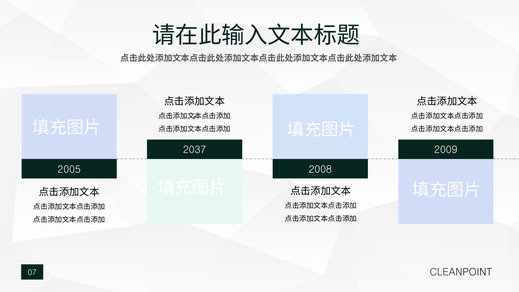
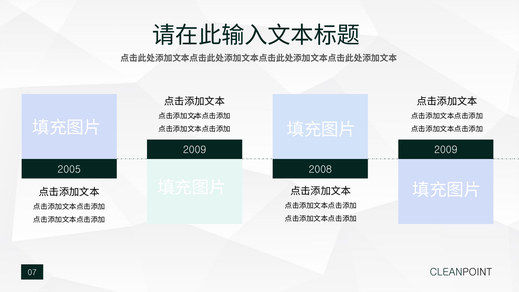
2037 at (195, 150): 2037 -> 2009
